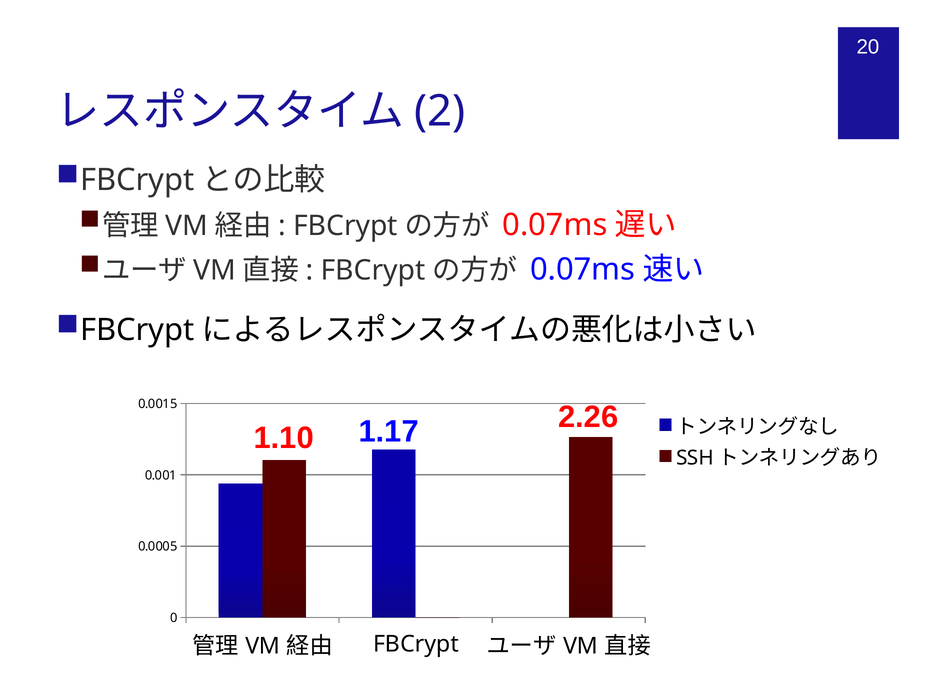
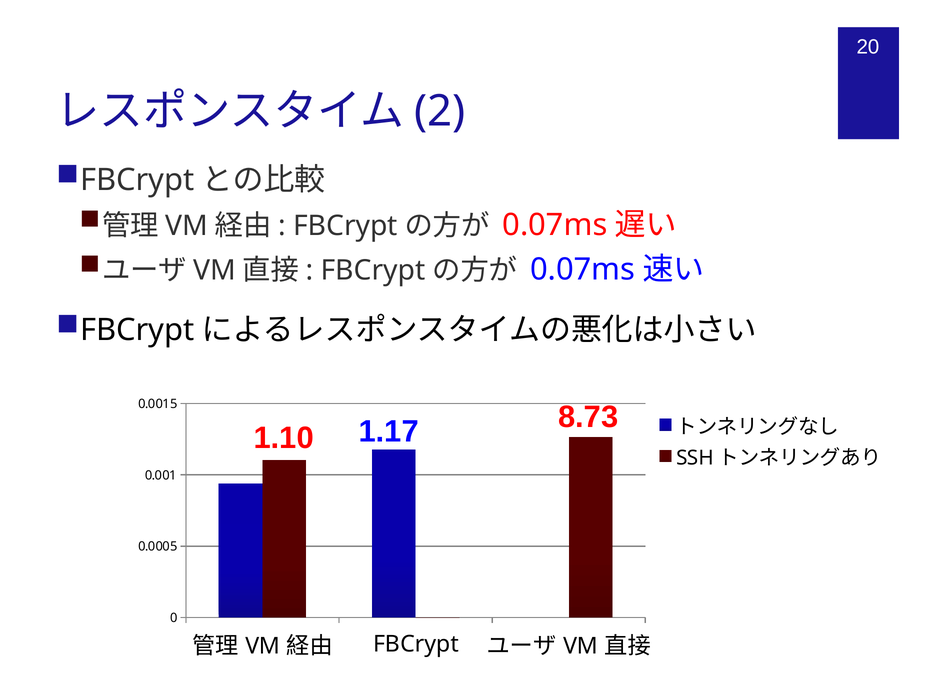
2.26: 2.26 -> 8.73
